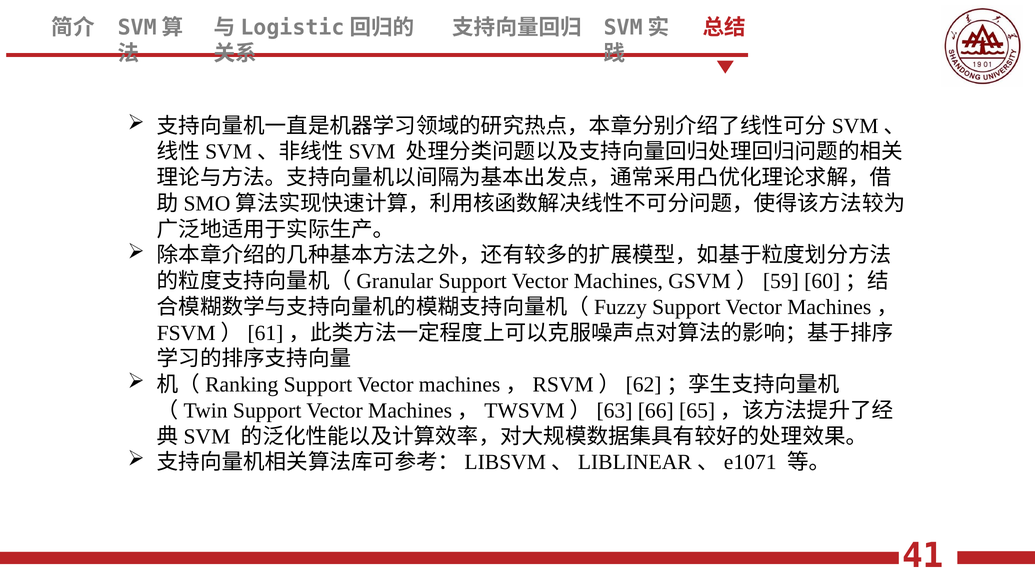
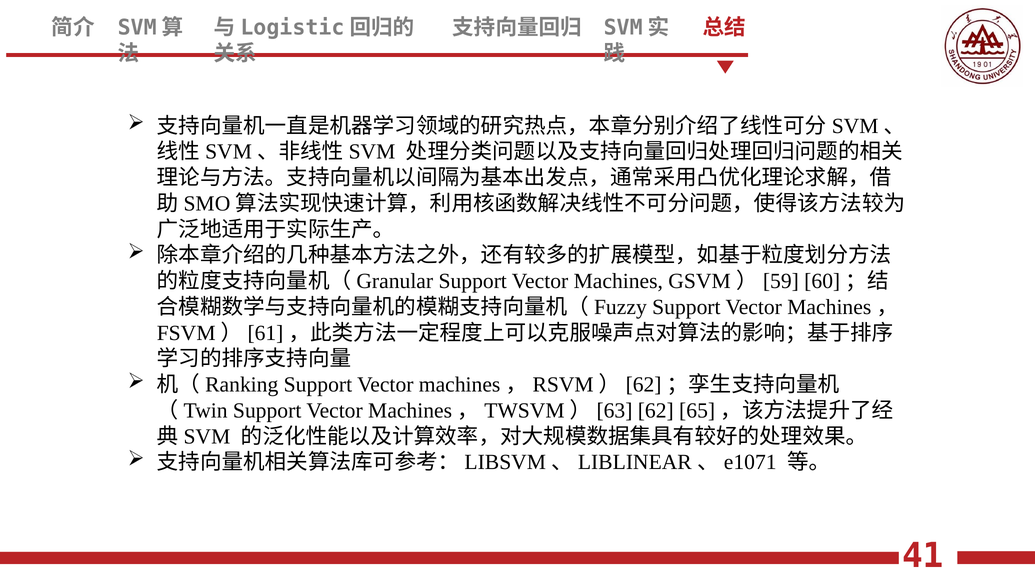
66: 66 -> 62
